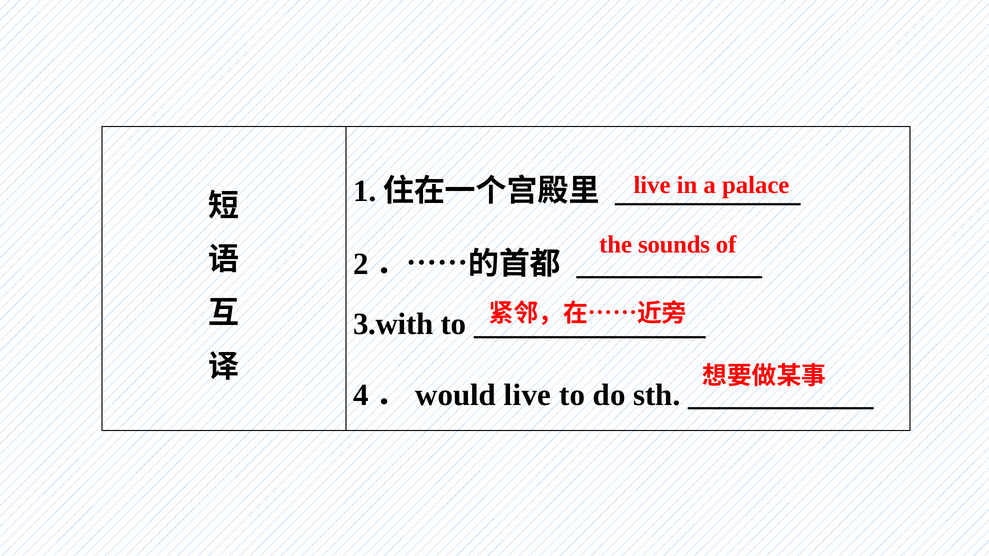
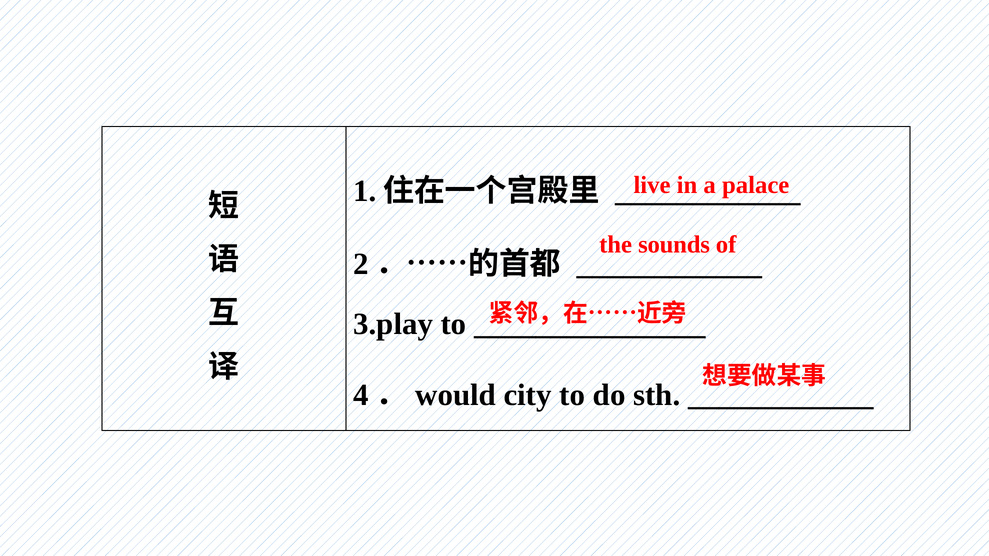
3.with: 3.with -> 3.play
live at (528, 395): live -> city
